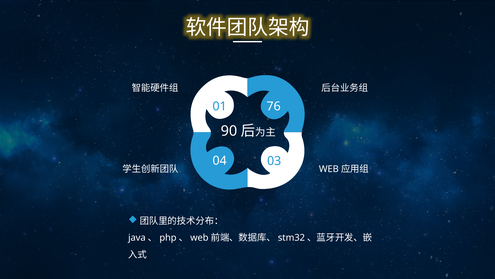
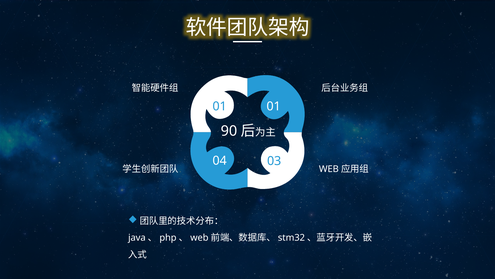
01 76: 76 -> 01
